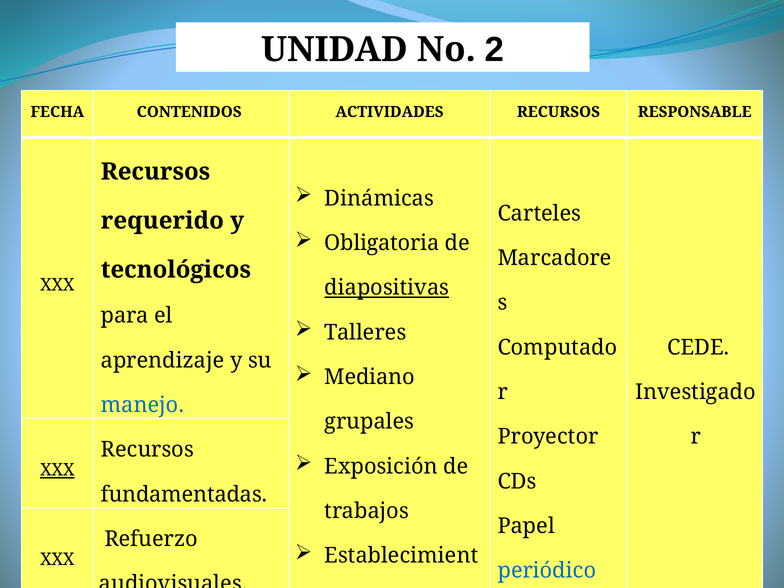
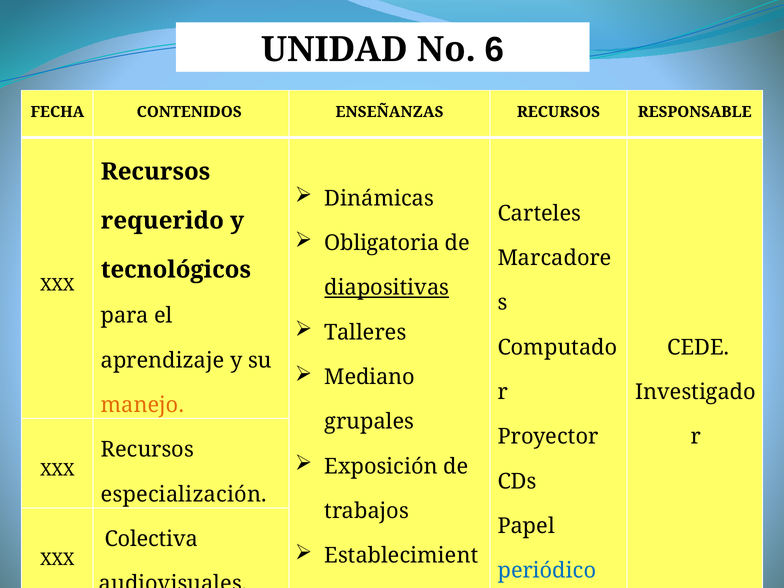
2: 2 -> 6
ACTIVIDADES: ACTIVIDADES -> ENSEÑANZAS
manejo colour: blue -> orange
XXX at (57, 470) underline: present -> none
fundamentadas: fundamentadas -> especialización
Refuerzo: Refuerzo -> Colectiva
